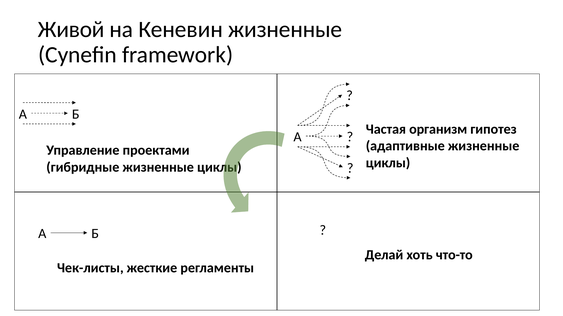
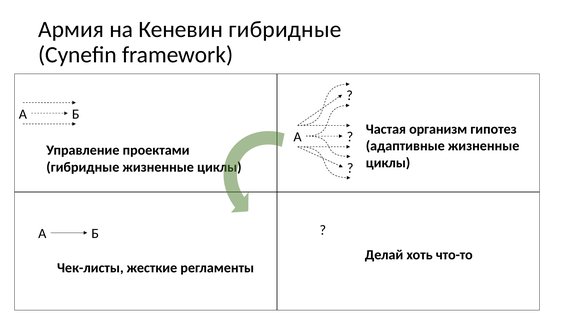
Живой: Живой -> Армия
Кеневин жизненные: жизненные -> гибридные
